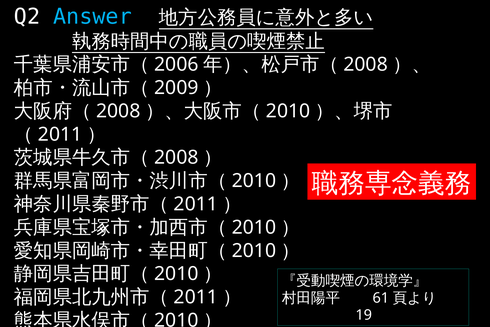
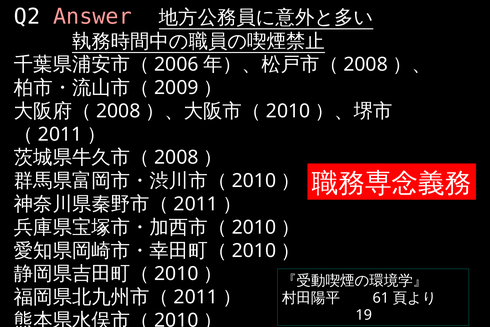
Answer colour: light blue -> pink
